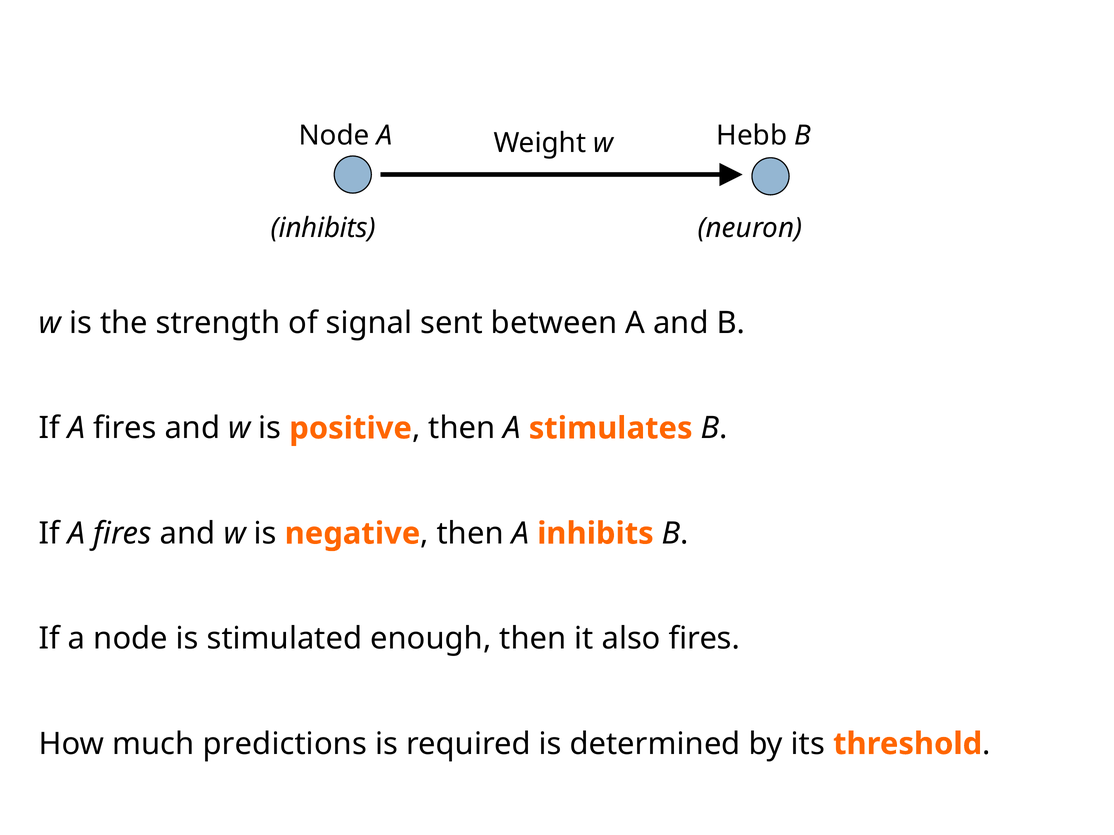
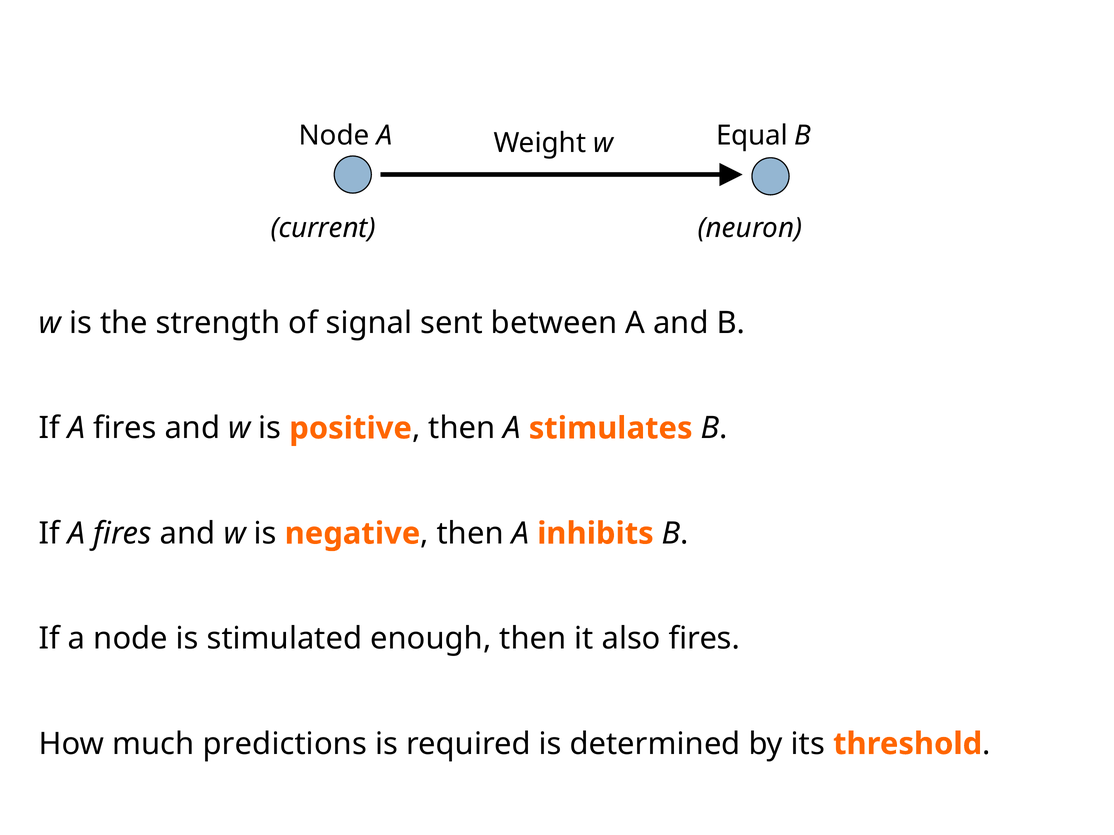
Hebb: Hebb -> Equal
inhibits at (323, 228): inhibits -> current
